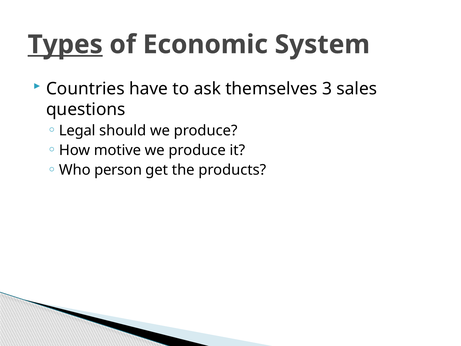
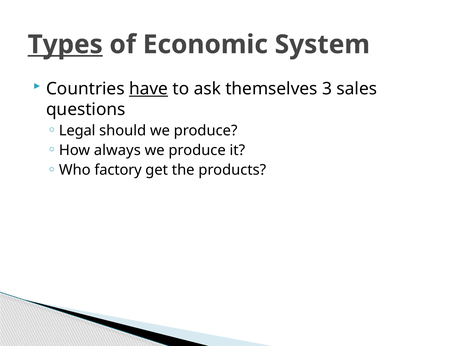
have underline: none -> present
motive: motive -> always
person: person -> factory
